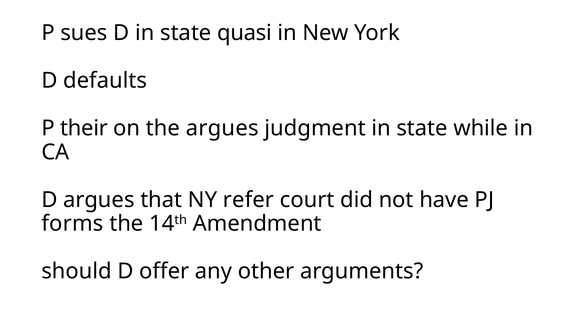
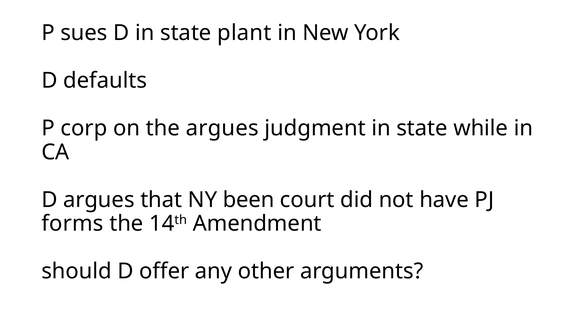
quasi: quasi -> plant
their: their -> corp
refer: refer -> been
